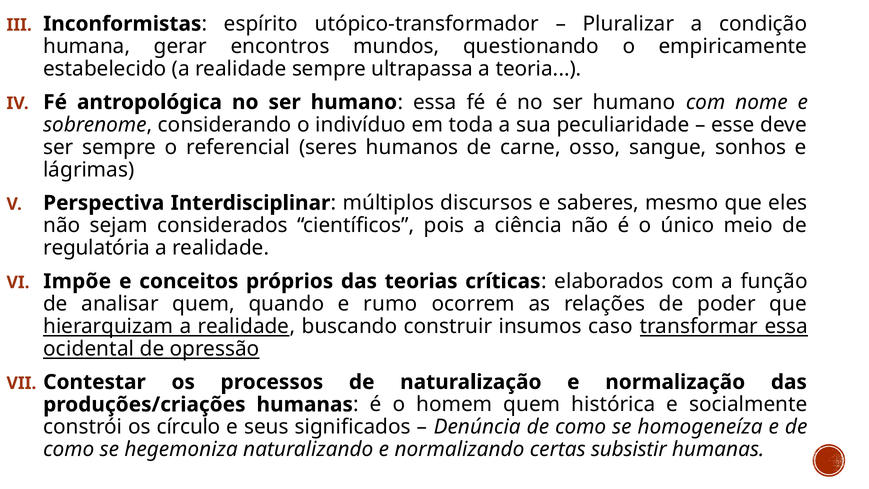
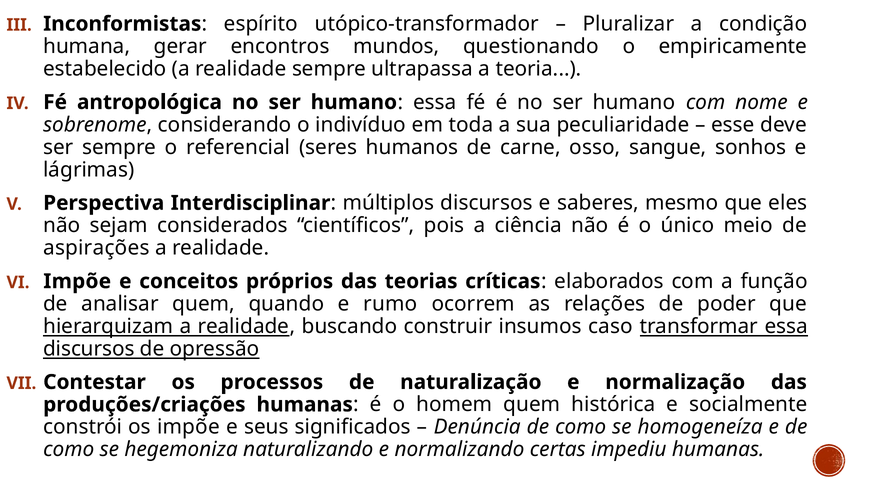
regulatória: regulatória -> aspirações
ocidental at (89, 349): ocidental -> discursos
os círculo: círculo -> impõe
subsistir: subsistir -> impediu
